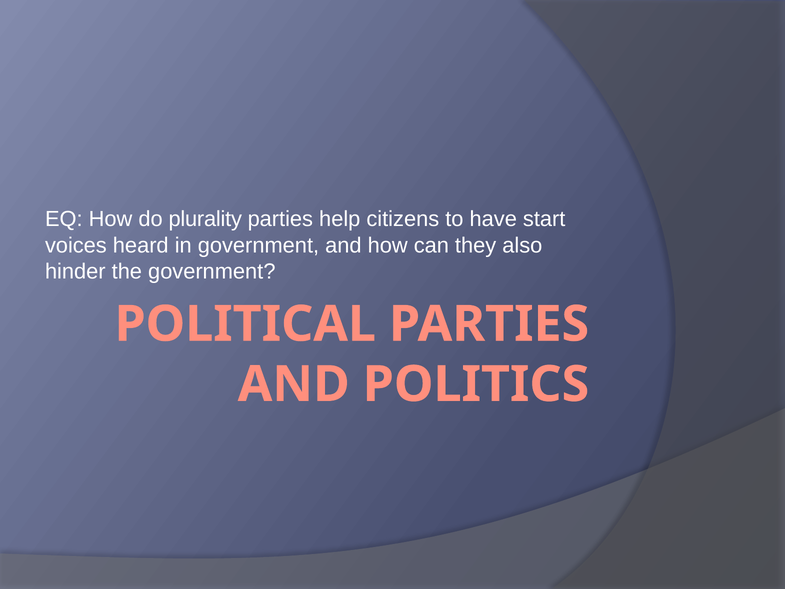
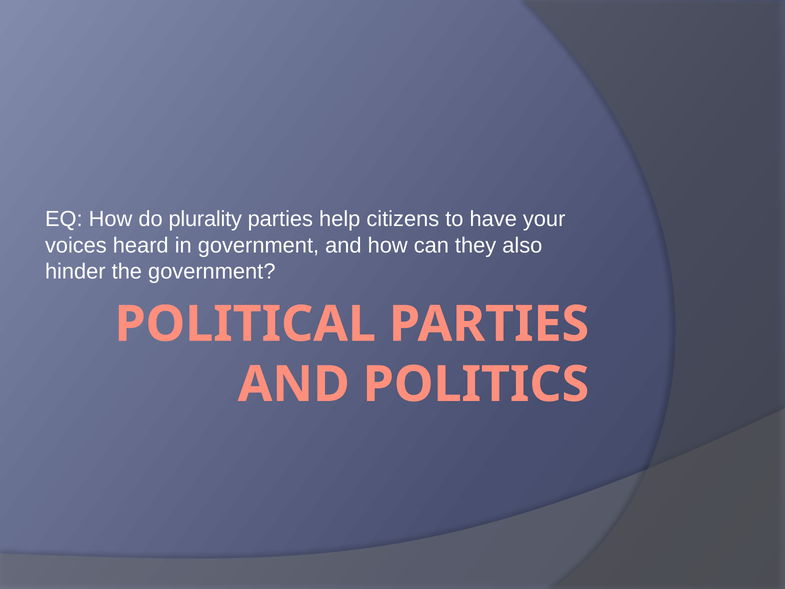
start: start -> your
